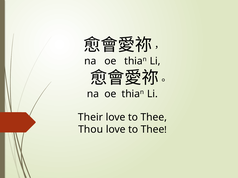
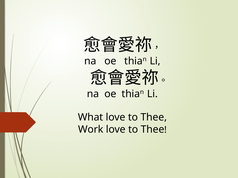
Their: Their -> What
Thou: Thou -> Work
